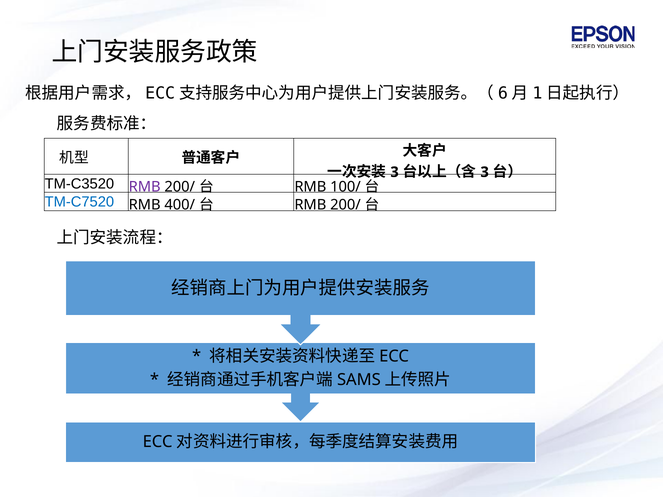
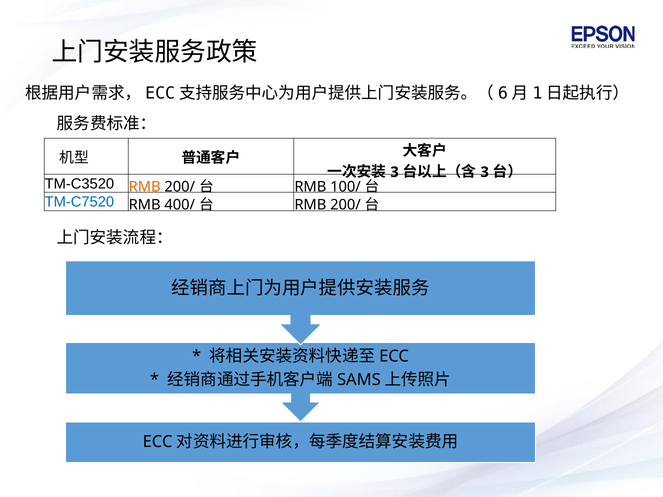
RMB at (145, 187) colour: purple -> orange
